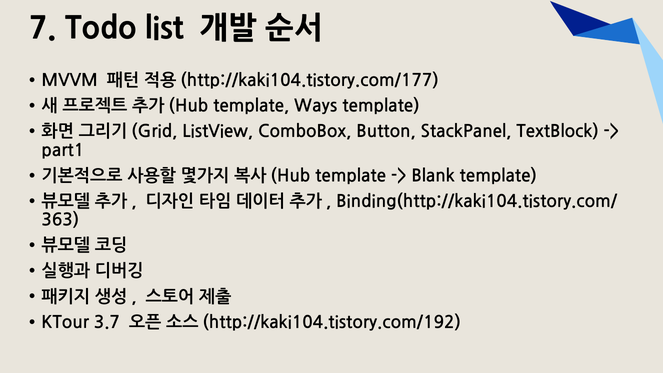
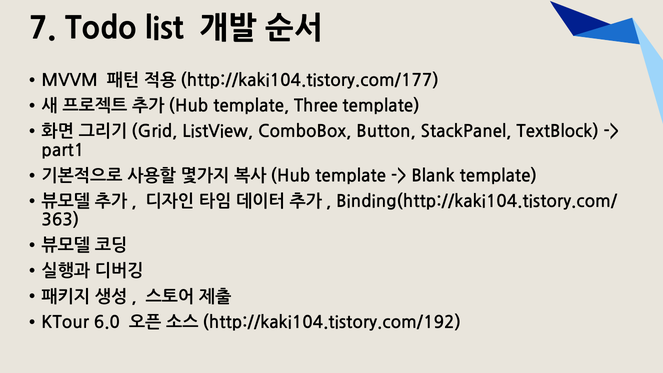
Ways: Ways -> Three
3.7: 3.7 -> 6.0
